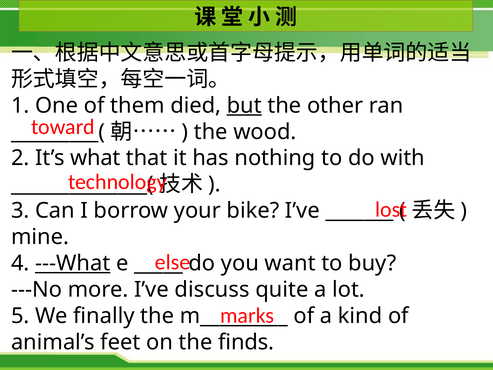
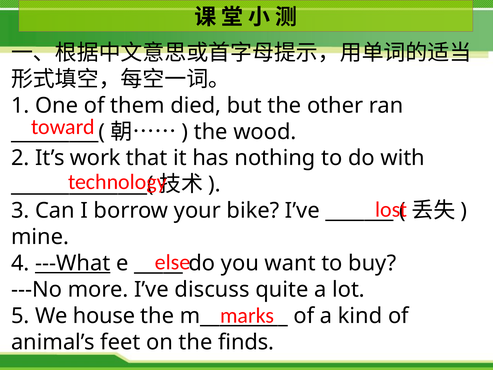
but underline: present -> none
what: what -> work
finally: finally -> house
